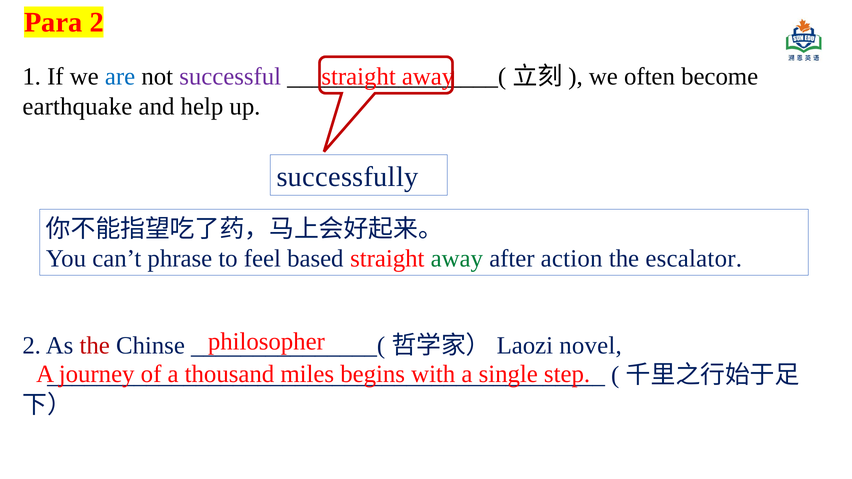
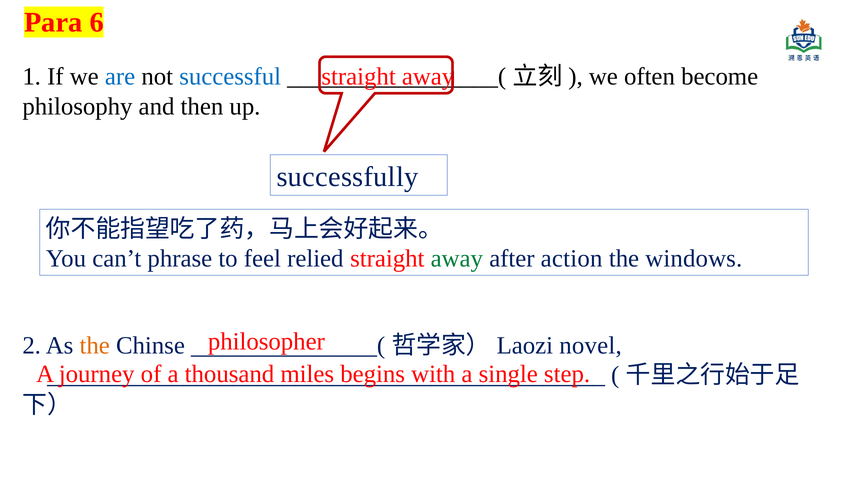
Para 2: 2 -> 6
successful colour: purple -> blue
earthquake: earthquake -> philosophy
help: help -> then
based: based -> relied
escalator: escalator -> windows
the at (95, 345) colour: red -> orange
